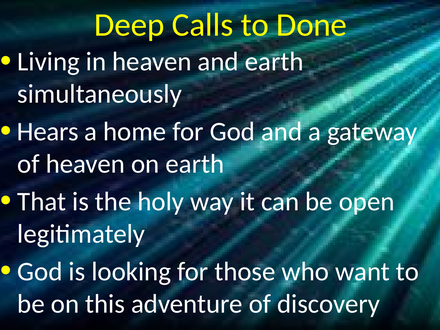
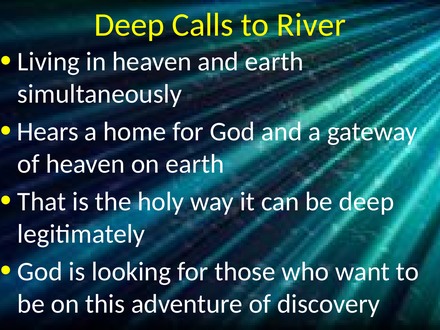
Done: Done -> River
be open: open -> deep
